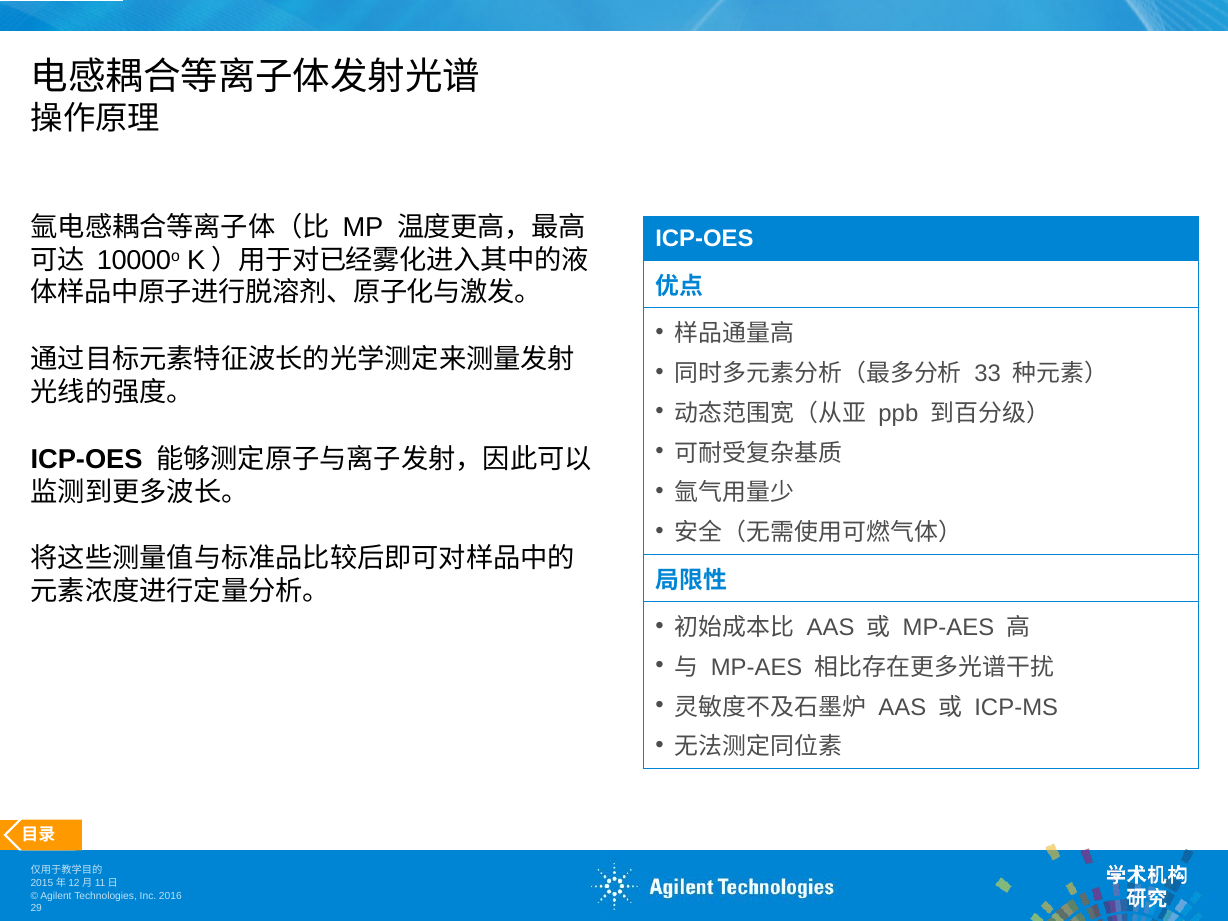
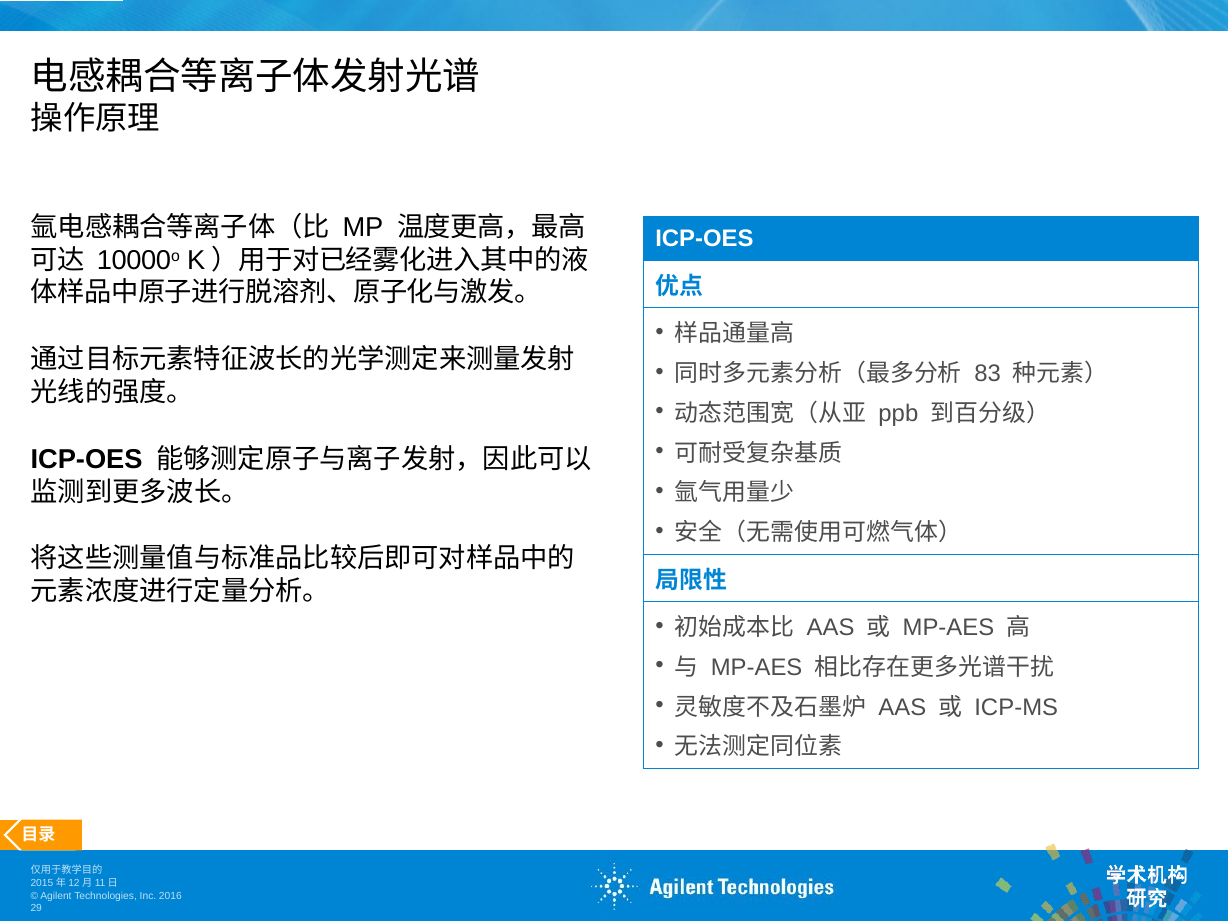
33: 33 -> 83
